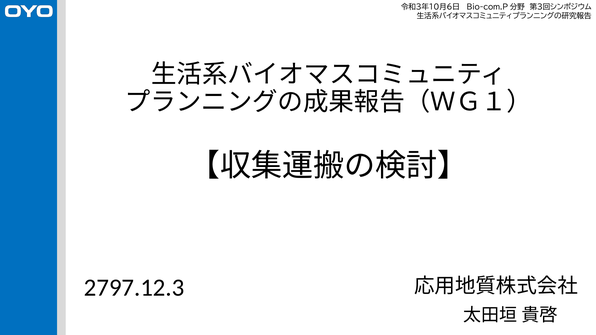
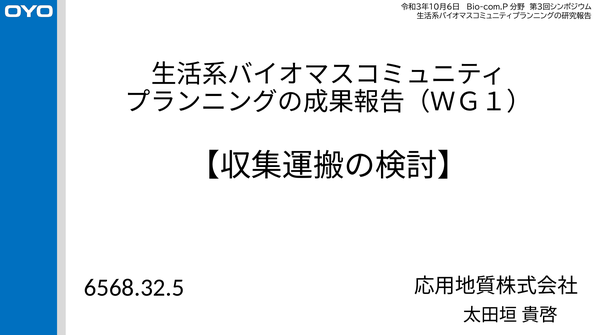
2797.12.3: 2797.12.3 -> 6568.32.5
